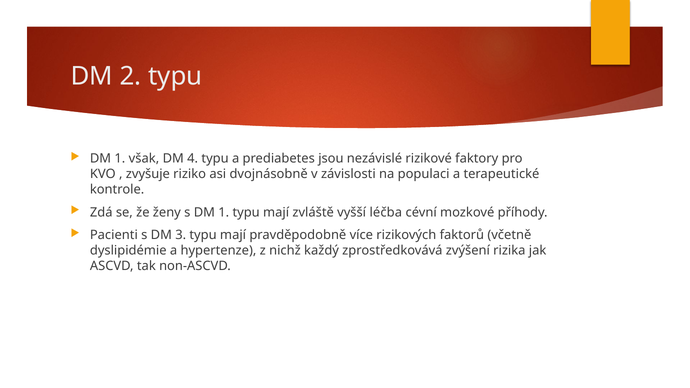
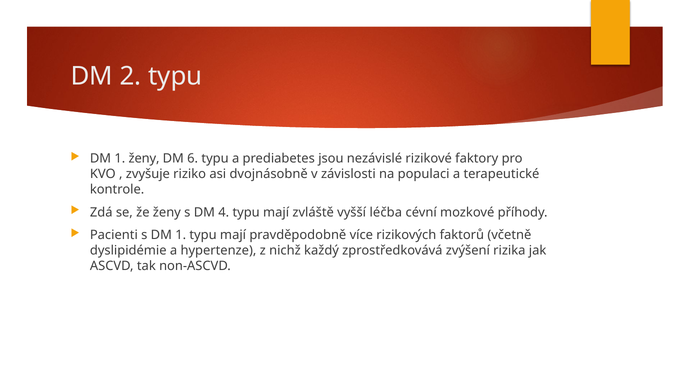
1 však: však -> ženy
4: 4 -> 6
s DM 1: 1 -> 4
s DM 3: 3 -> 1
